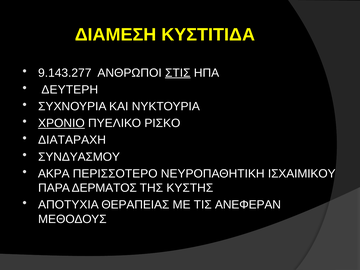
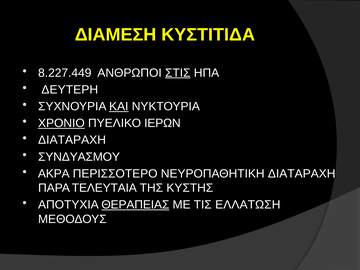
9.143.277: 9.143.277 -> 8.227.449
ΚΑΙ underline: none -> present
ΡΙΣΚΟ: ΡΙΣΚΟ -> ΙΕΡΩΝ
ΝΕΥΡΟΠΑΘΗΤΙΚΗ ΙΣΧΑΙΜΙΚΟΥ: ΙΣΧΑΙΜΙΚΟΥ -> ΔΙΑΤΑΡΑΧΗ
ΔΕΡΜΑΤΟΣ: ΔΕΡΜΑΤΟΣ -> ΤΕΛΕΥΤΑΙΑ
ΘΕΡΑΠΕΙΑΣ underline: none -> present
ΑΝΕΦΕΡΑΝ: ΑΝΕΦΕΡΑΝ -> ΕΛΛΑΤΩΣΗ
